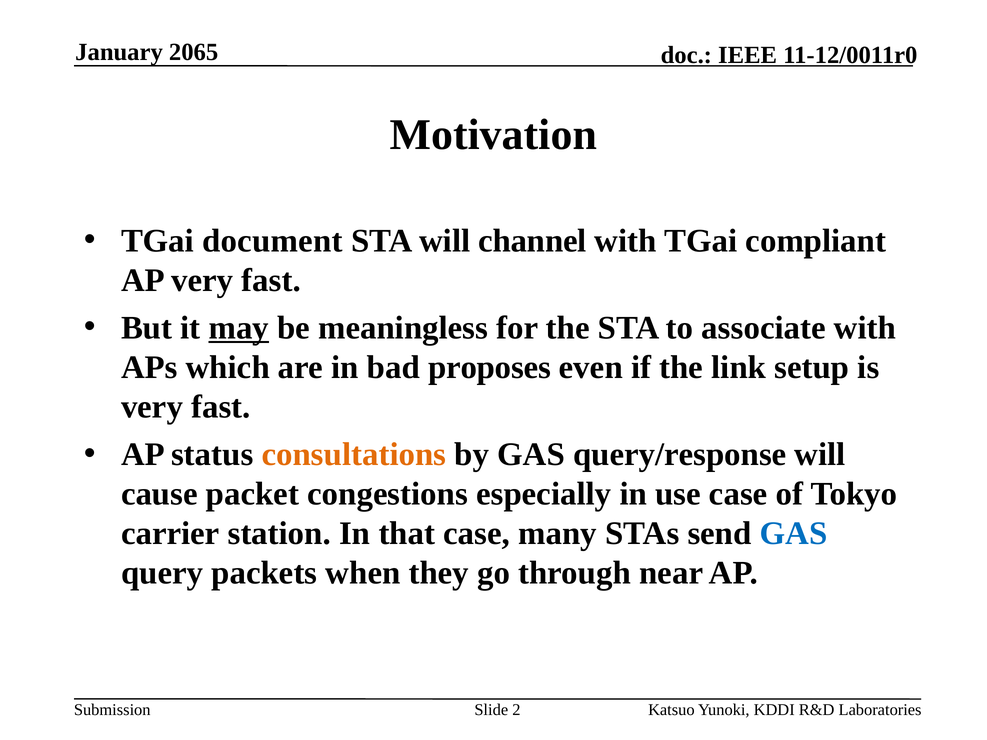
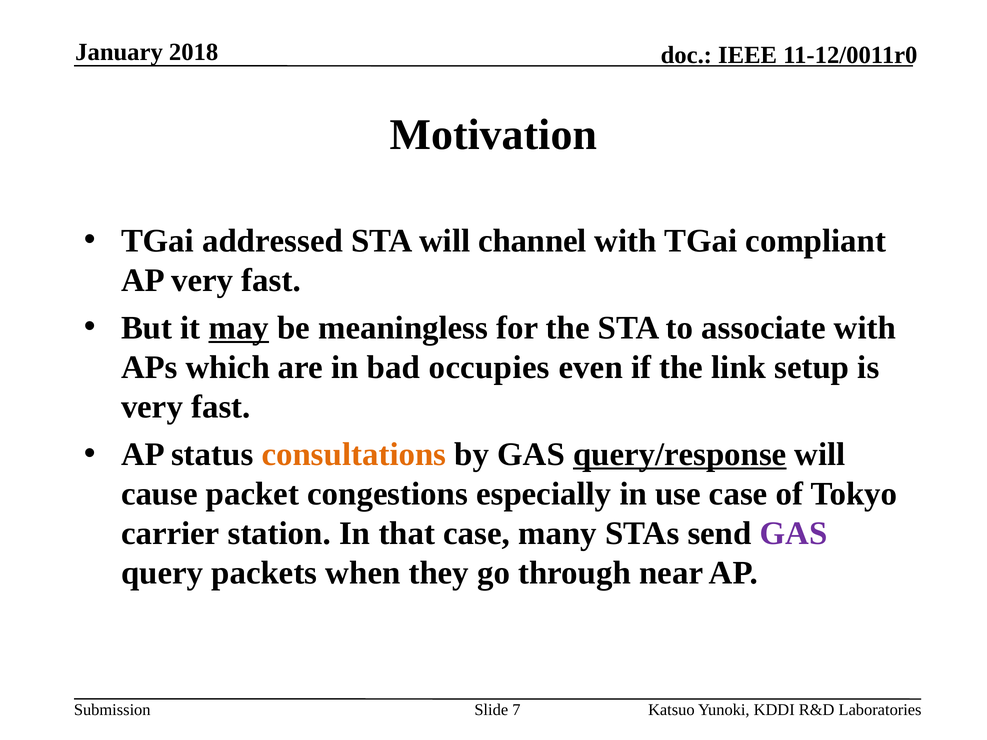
2065: 2065 -> 2018
document: document -> addressed
proposes: proposes -> occupies
query/response underline: none -> present
GAS at (794, 534) colour: blue -> purple
2: 2 -> 7
